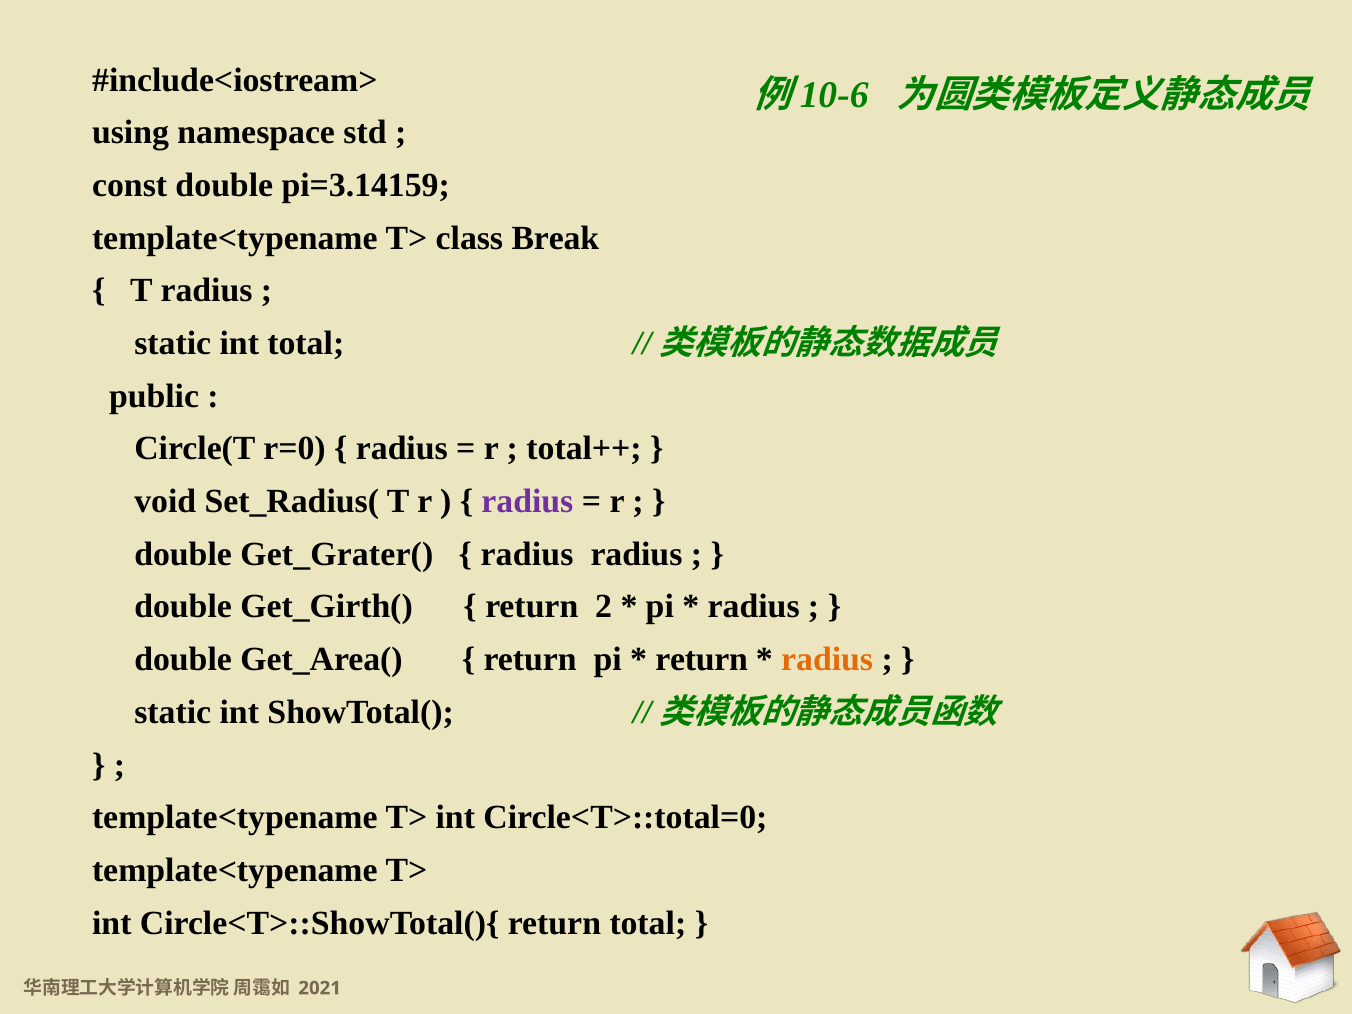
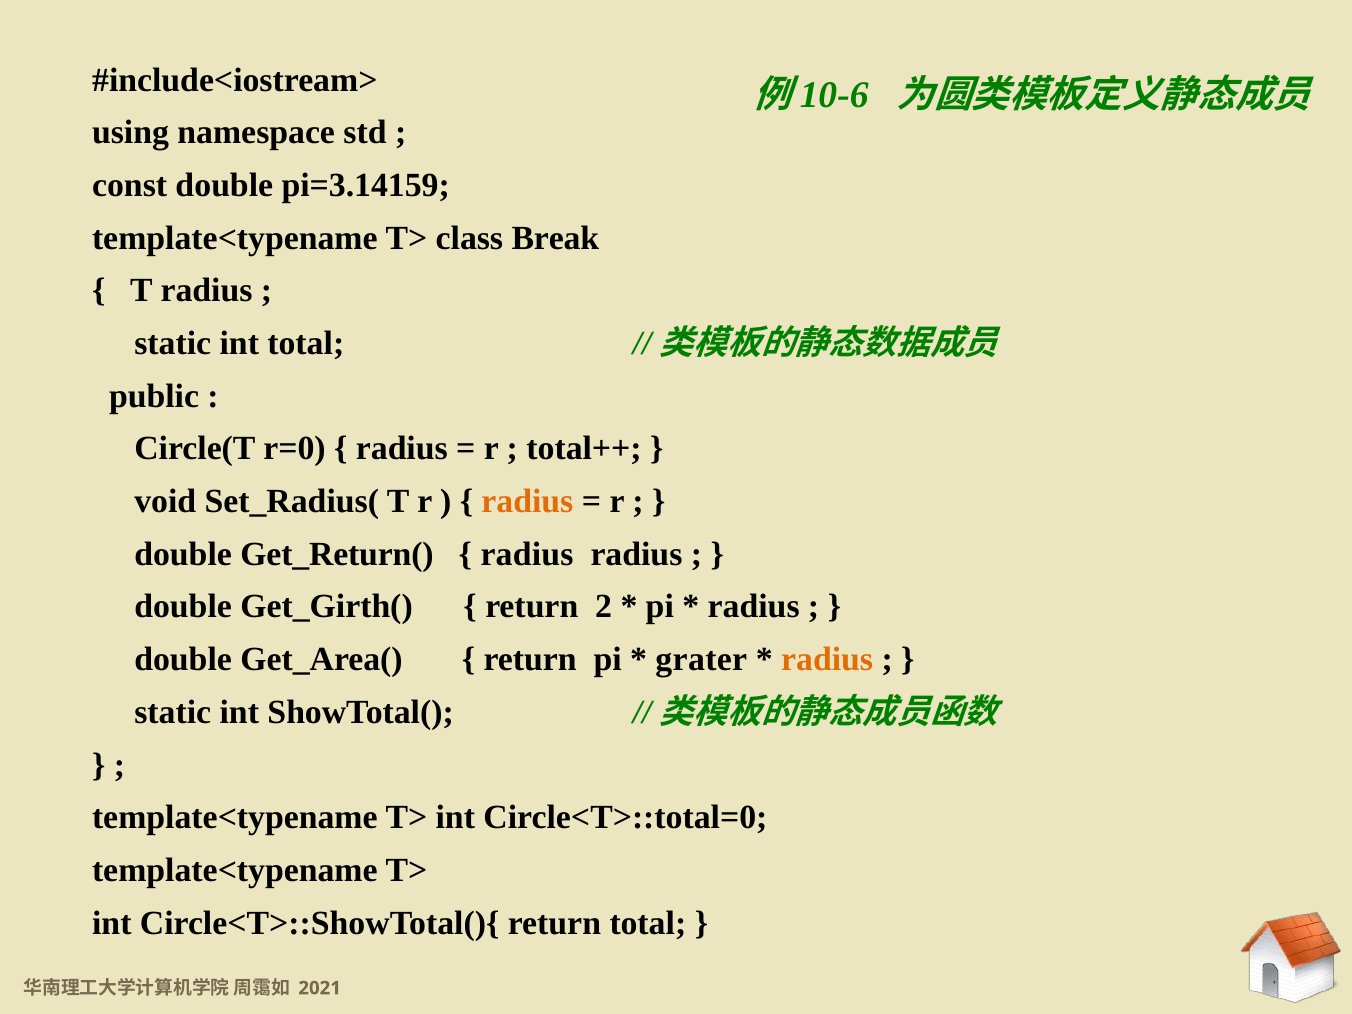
radius at (527, 501) colour: purple -> orange
Get_Grater(: Get_Grater( -> Get_Return(
return at (702, 660): return -> grater
